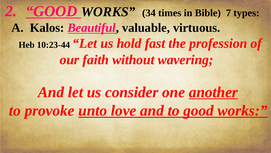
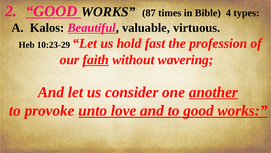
34: 34 -> 87
7: 7 -> 4
10:23-44: 10:23-44 -> 10:23-29
faith underline: none -> present
